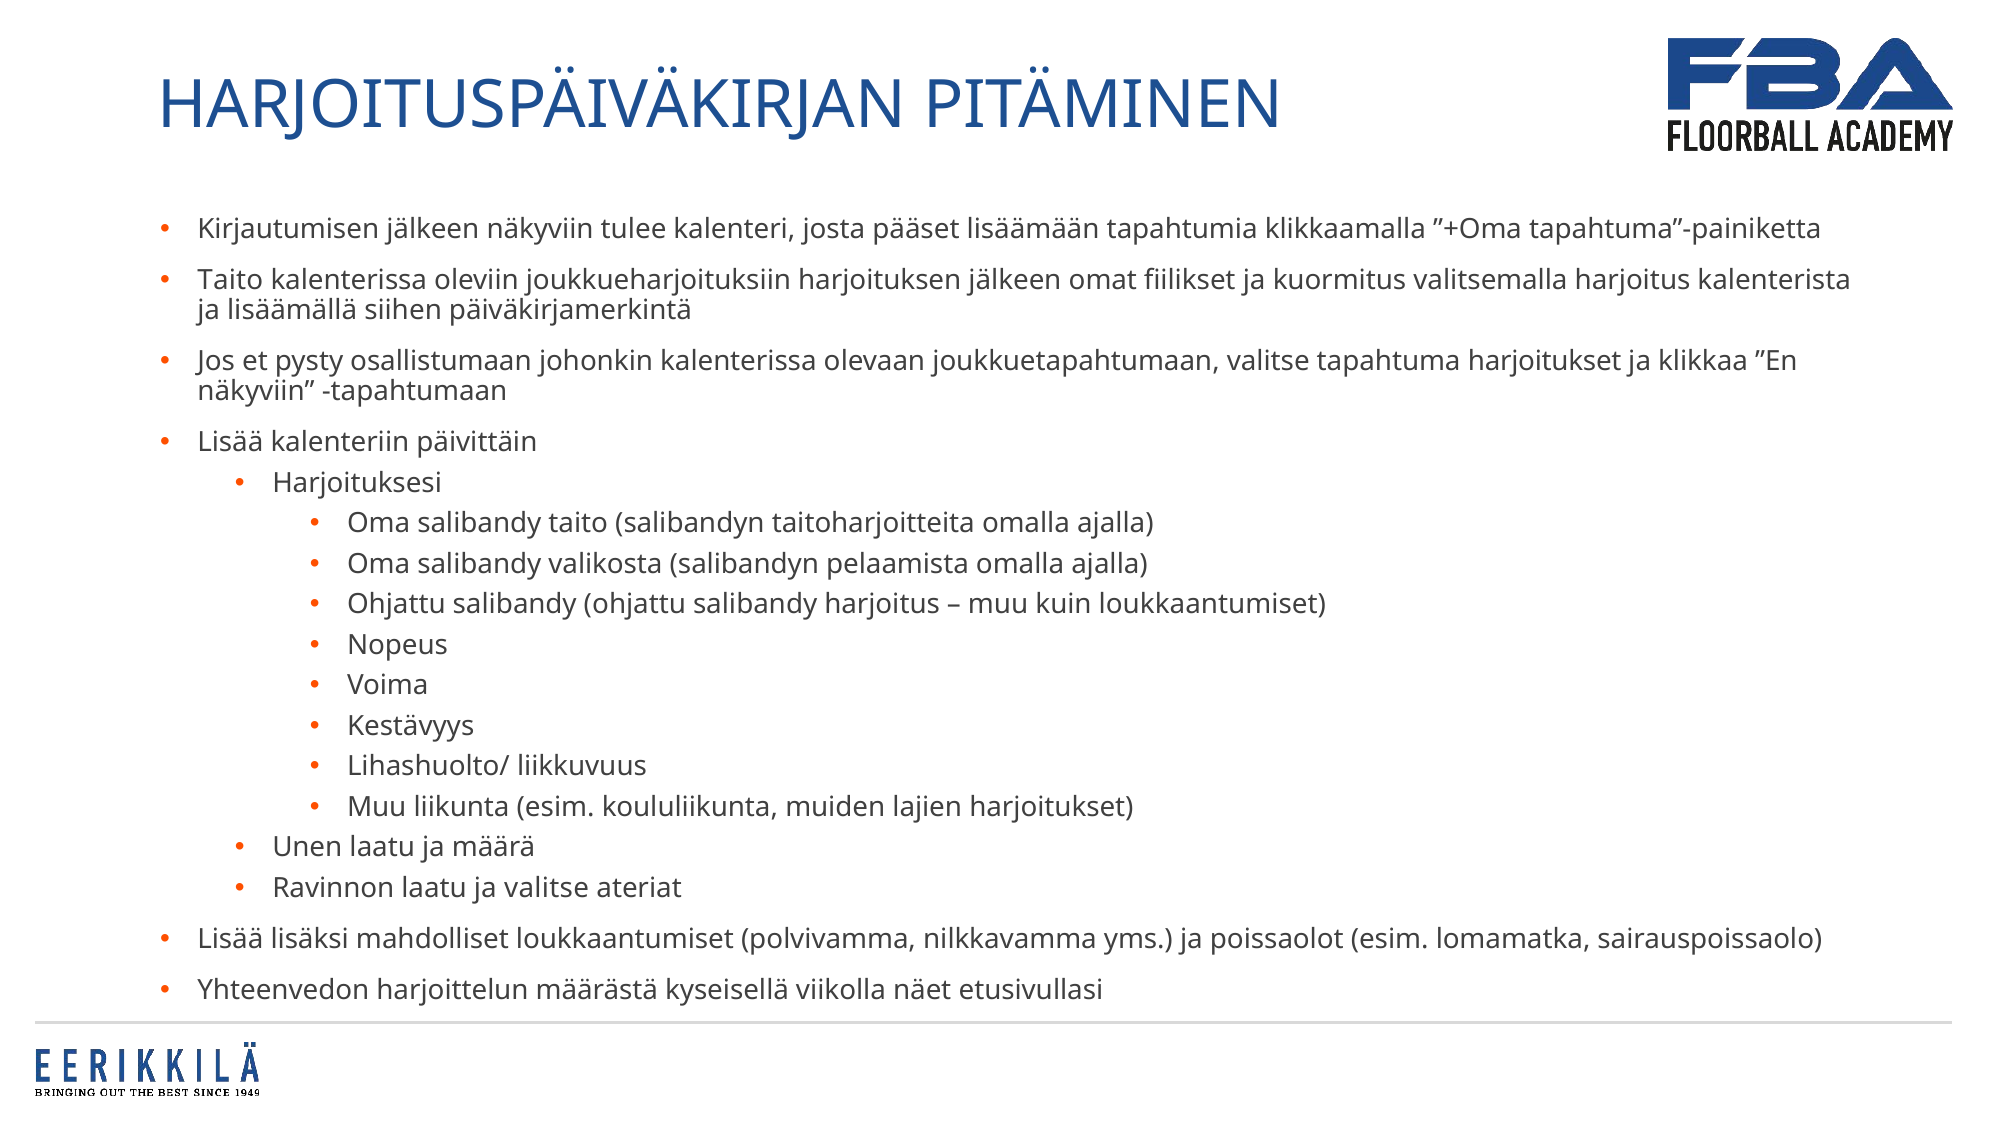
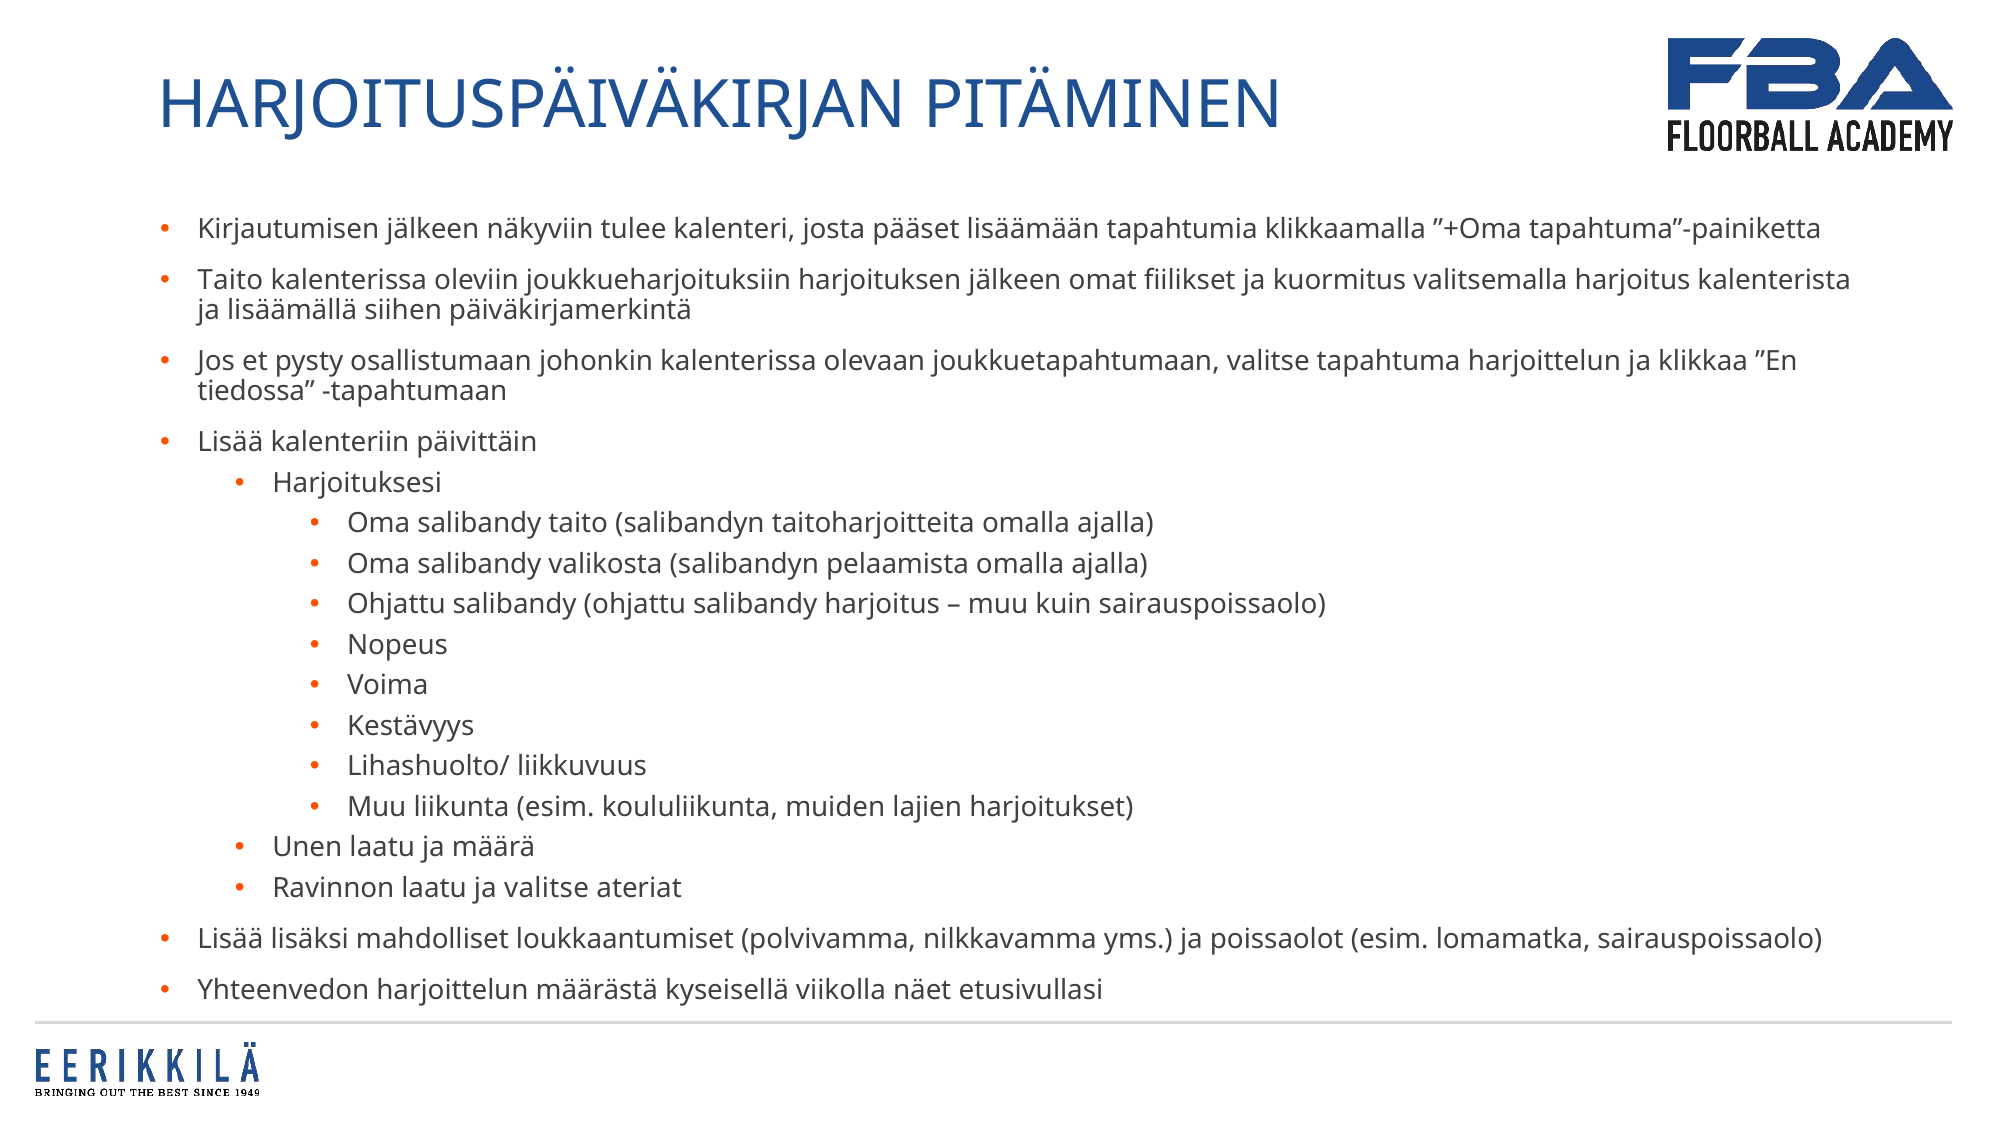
tapahtuma harjoitukset: harjoitukset -> harjoittelun
näkyviin at (256, 392): näkyviin -> tiedossa
kuin loukkaantumiset: loukkaantumiset -> sairauspoissaolo
